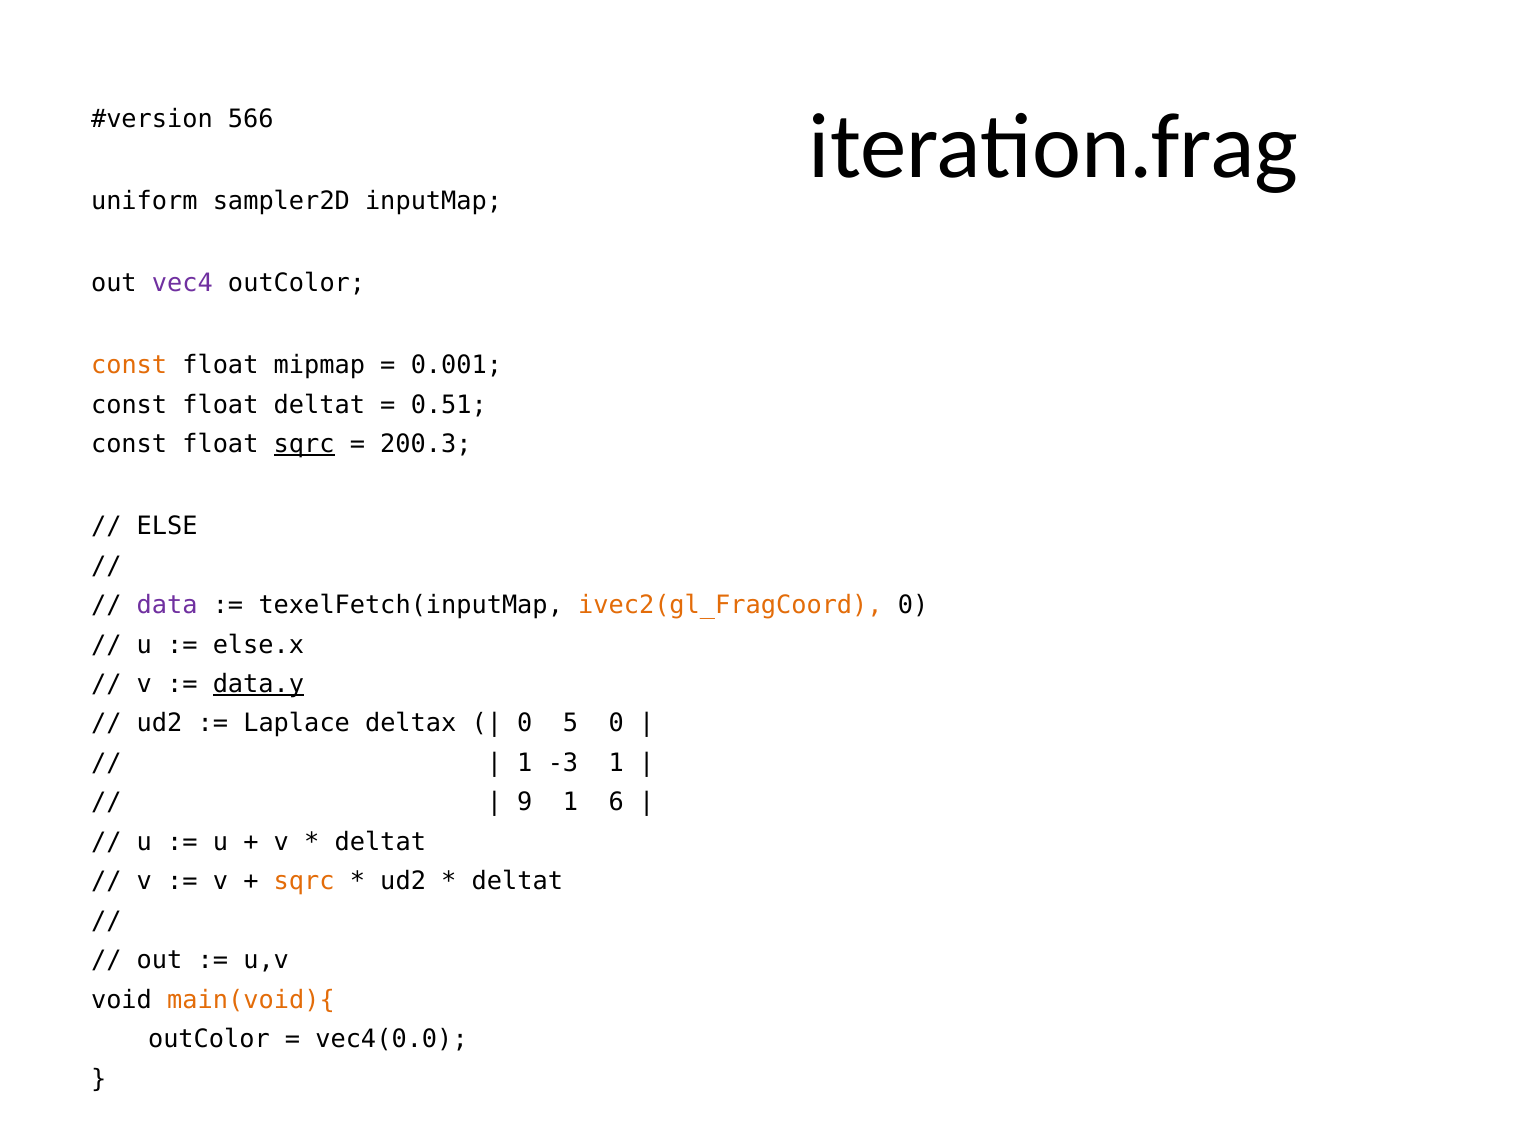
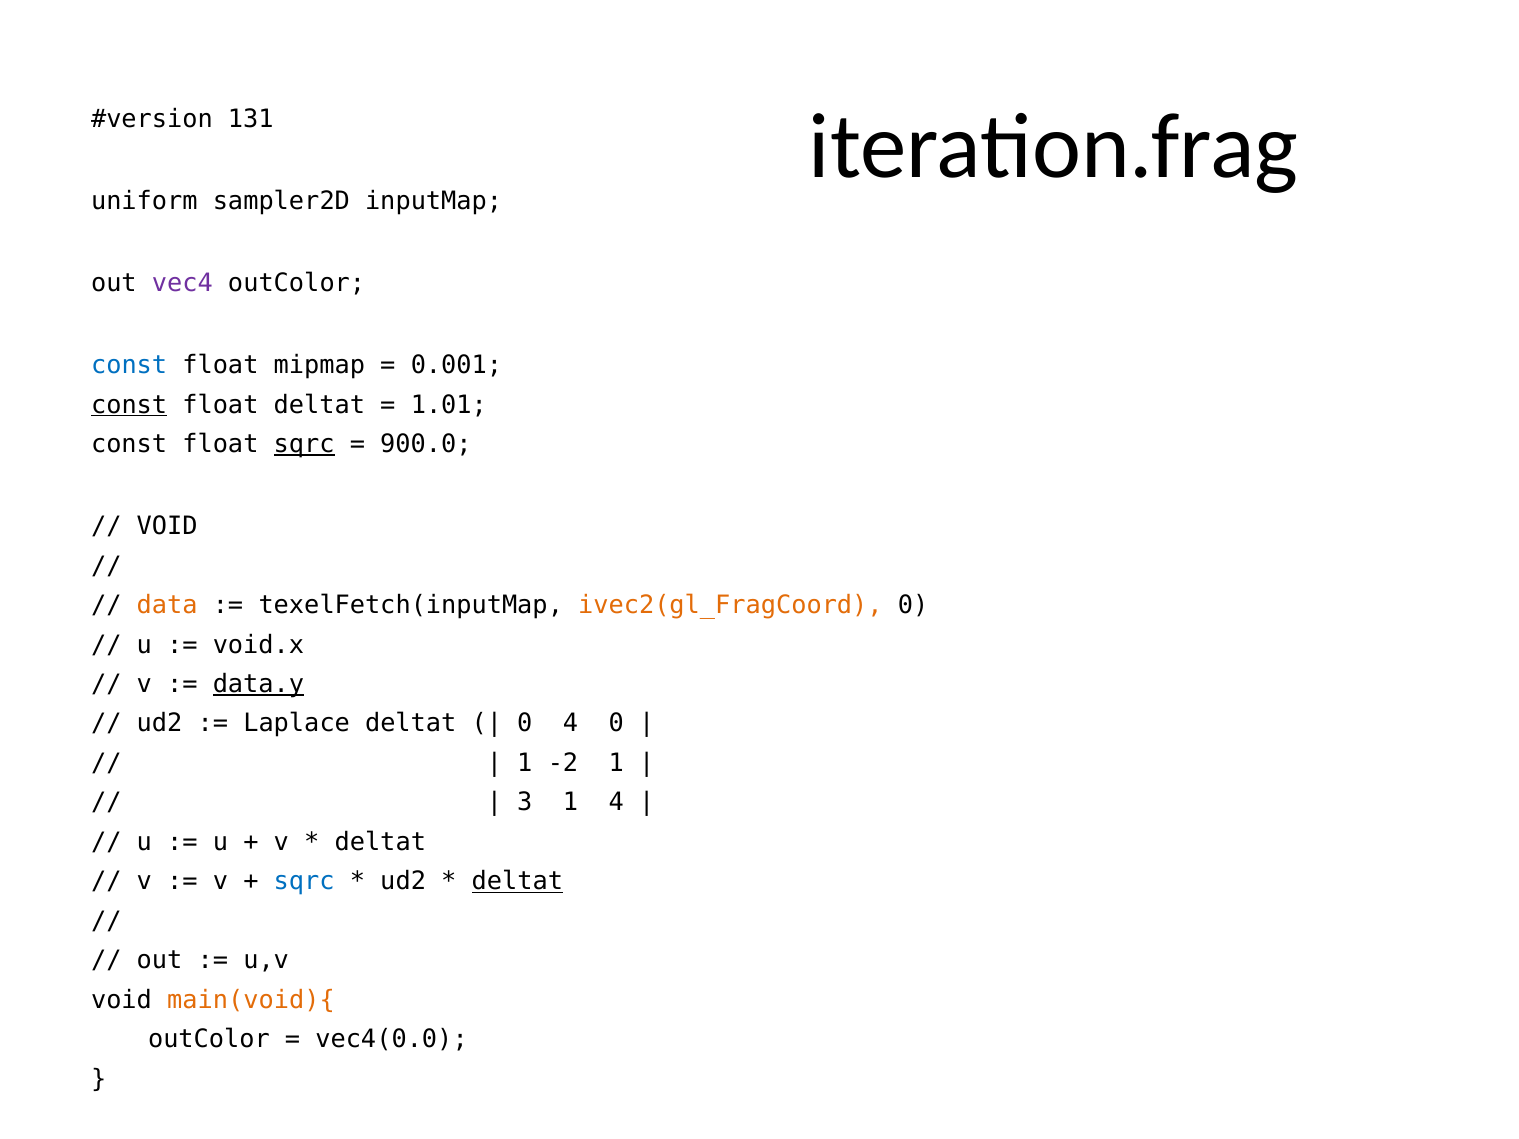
566: 566 -> 131
const at (129, 365) colour: orange -> blue
const at (129, 405) underline: none -> present
0.51: 0.51 -> 1.01
200.3: 200.3 -> 900.0
ELSE at (167, 526): ELSE -> VOID
data colour: purple -> orange
else.x: else.x -> void.x
Laplace deltax: deltax -> deltat
0 5: 5 -> 4
-3: -3 -> -2
9: 9 -> 3
1 6: 6 -> 4
sqrc at (304, 882) colour: orange -> blue
deltat at (517, 882) underline: none -> present
